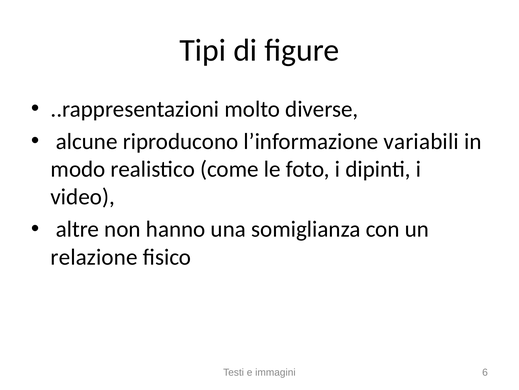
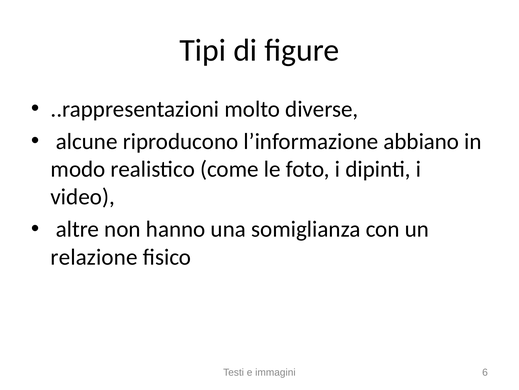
variabili: variabili -> abbiano
